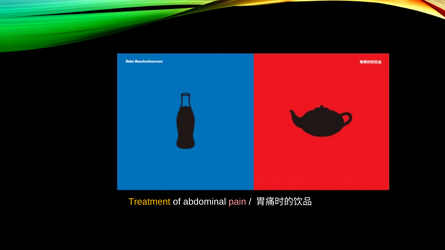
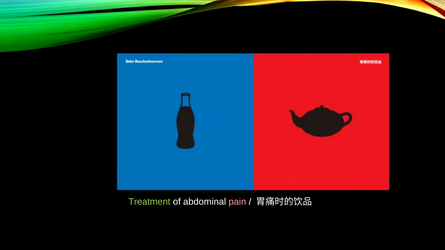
Treatment colour: yellow -> light green
